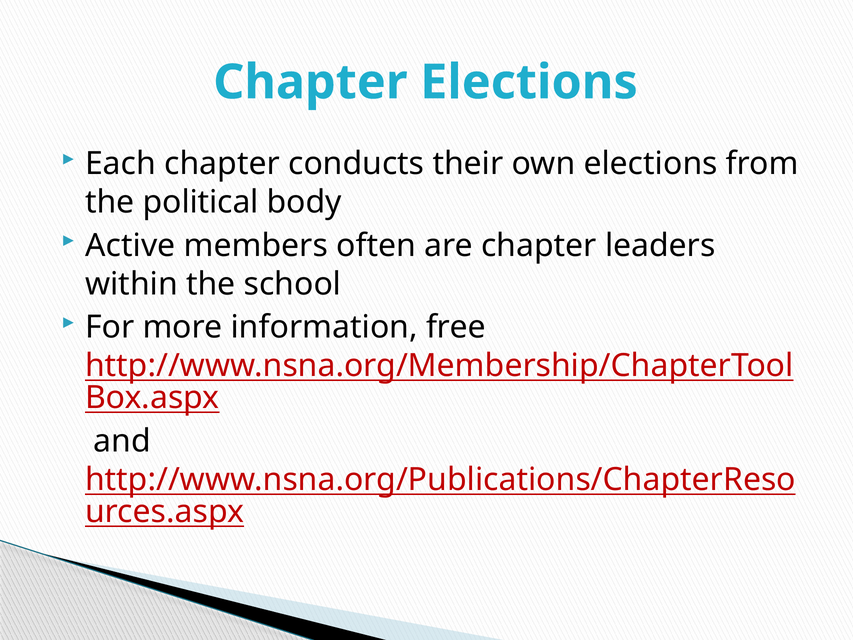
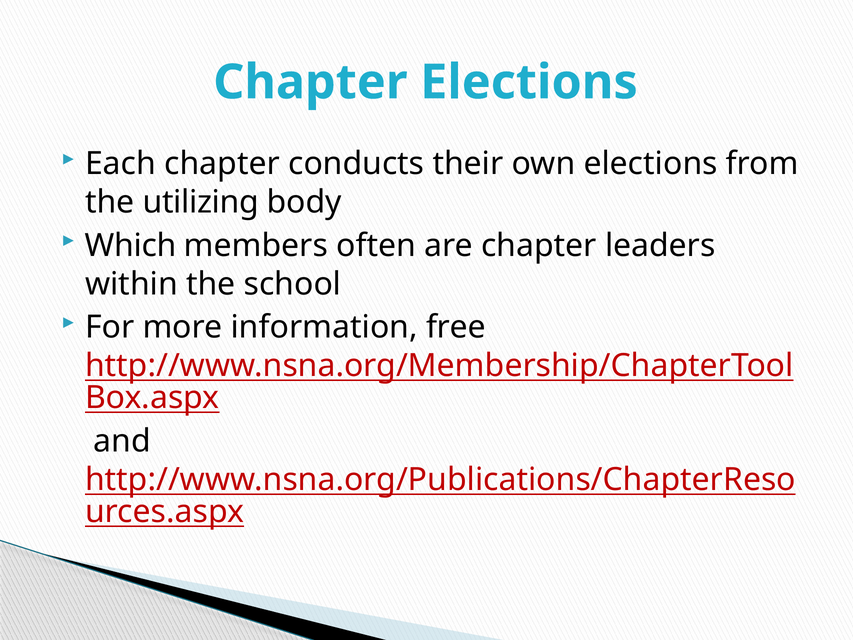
political: political -> utilizing
Active: Active -> Which
